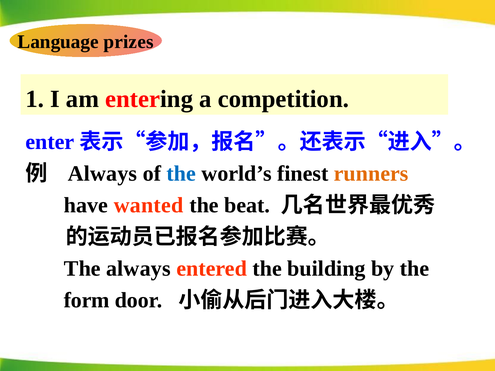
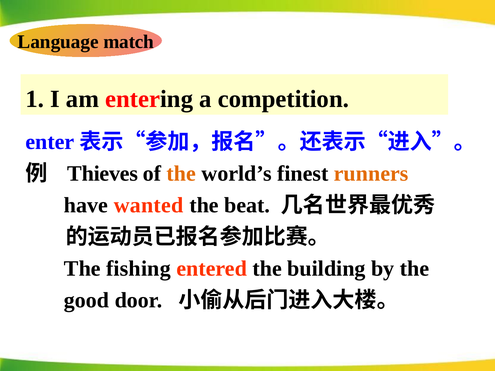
prizes: prizes -> match
Always at (102, 174): Always -> Thieves
the at (181, 174) colour: blue -> orange
The always: always -> fishing
form: form -> good
